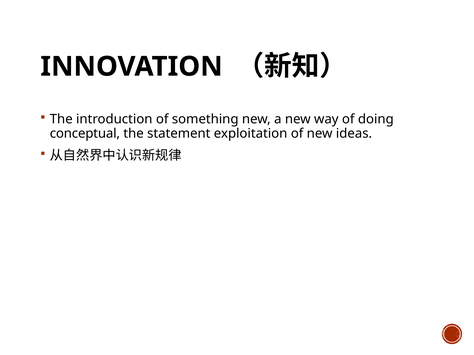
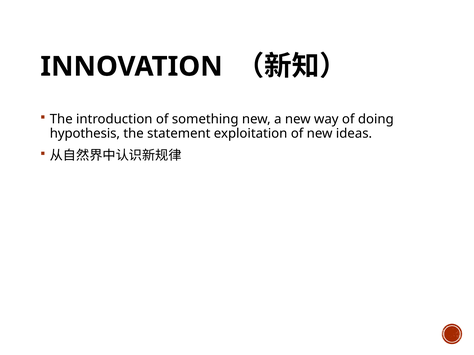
conceptual: conceptual -> hypothesis
